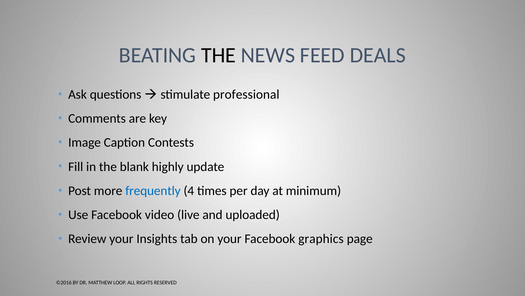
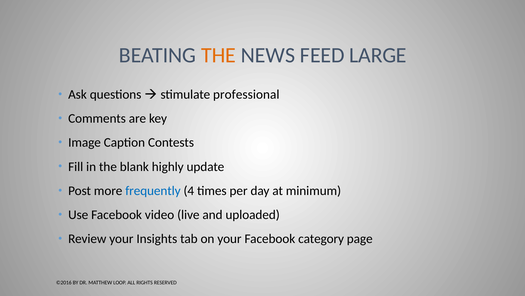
THE at (219, 55) colour: black -> orange
DEALS: DEALS -> LARGE
graphics: graphics -> category
